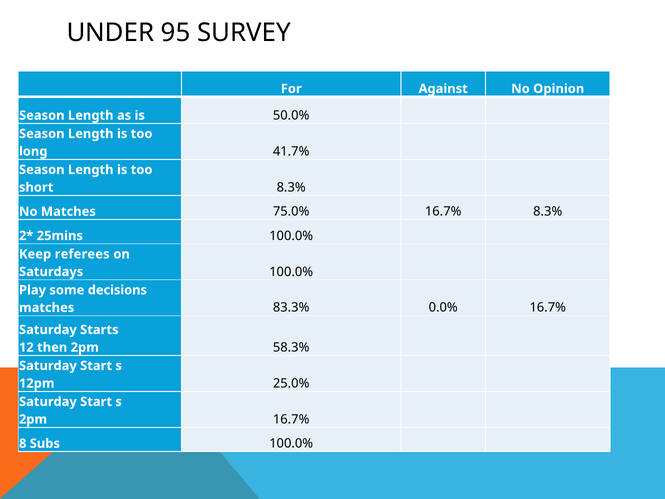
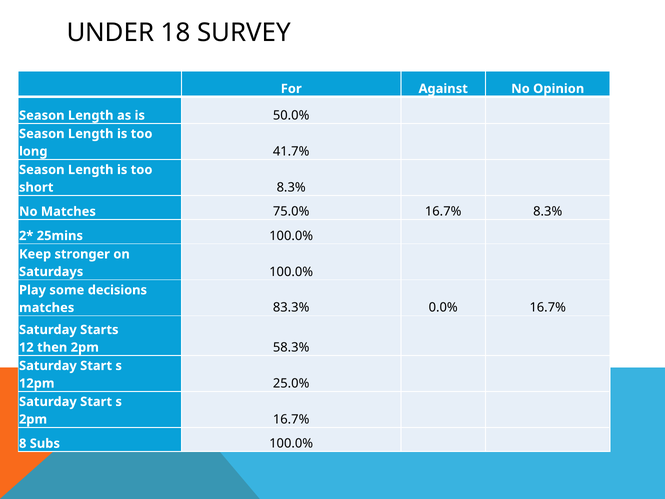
95: 95 -> 18
referees: referees -> stronger
